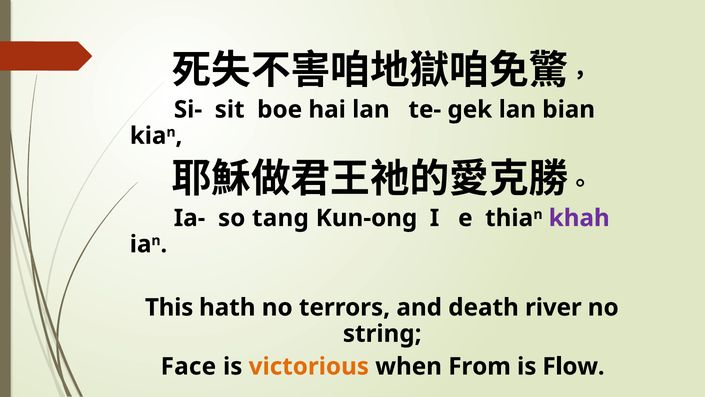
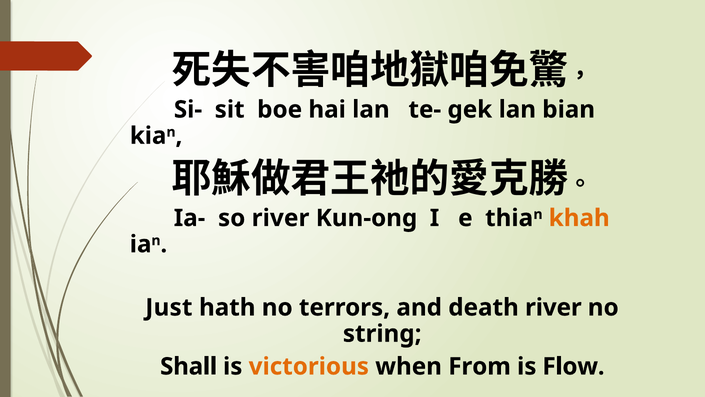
so tang: tang -> river
khah colour: purple -> orange
This: This -> Just
Face: Face -> Shall
